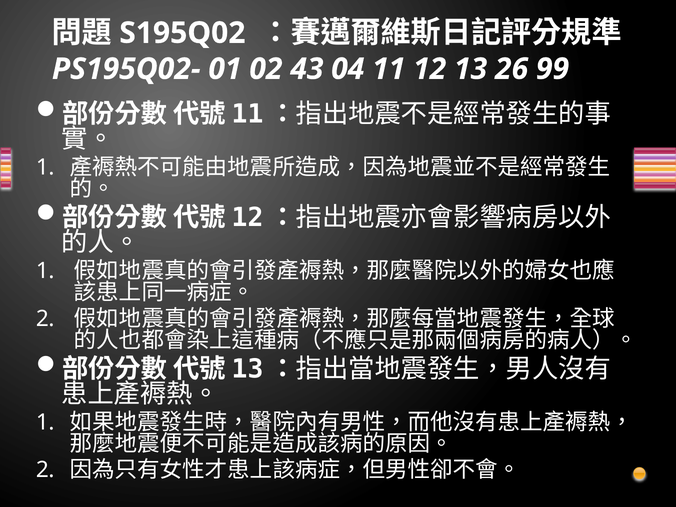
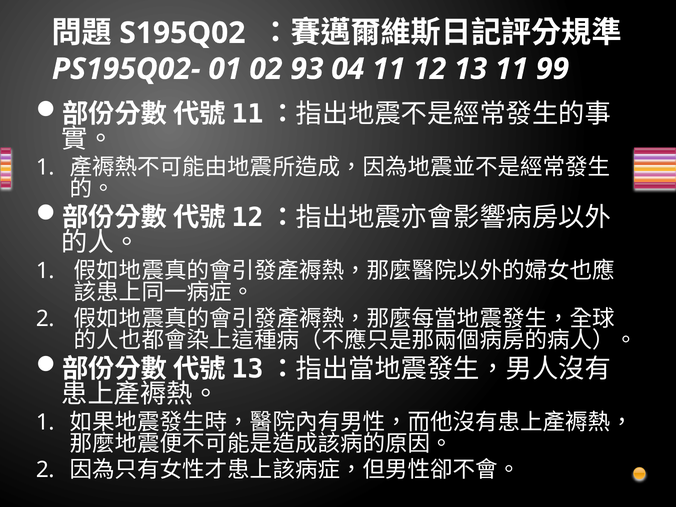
43: 43 -> 93
13 26: 26 -> 11
